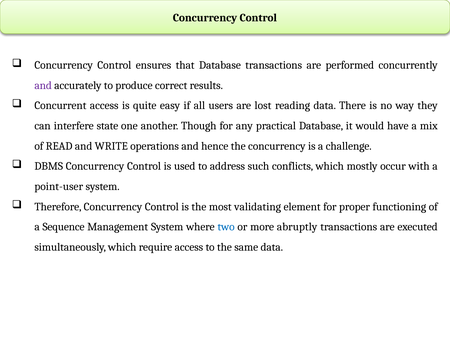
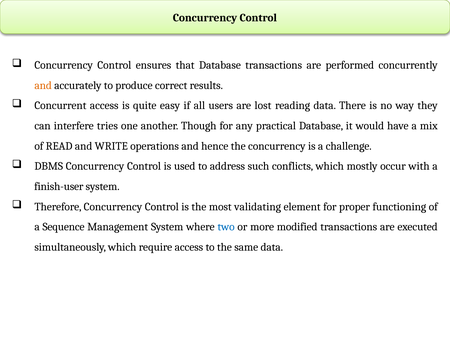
and at (43, 85) colour: purple -> orange
state: state -> tries
point-user: point-user -> finish-user
abruptly: abruptly -> modified
